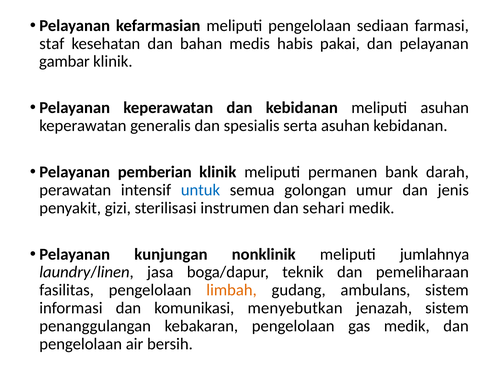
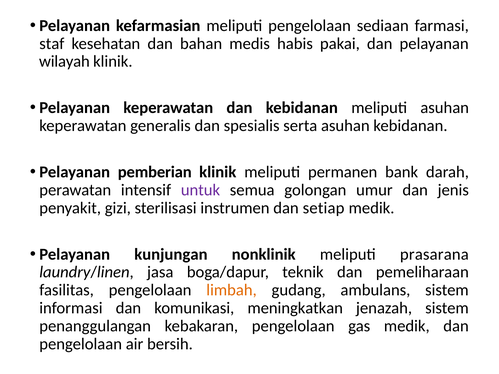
gambar: gambar -> wilayah
untuk colour: blue -> purple
sehari: sehari -> setiap
jumlahnya: jumlahnya -> prasarana
menyebutkan: menyebutkan -> meningkatkan
